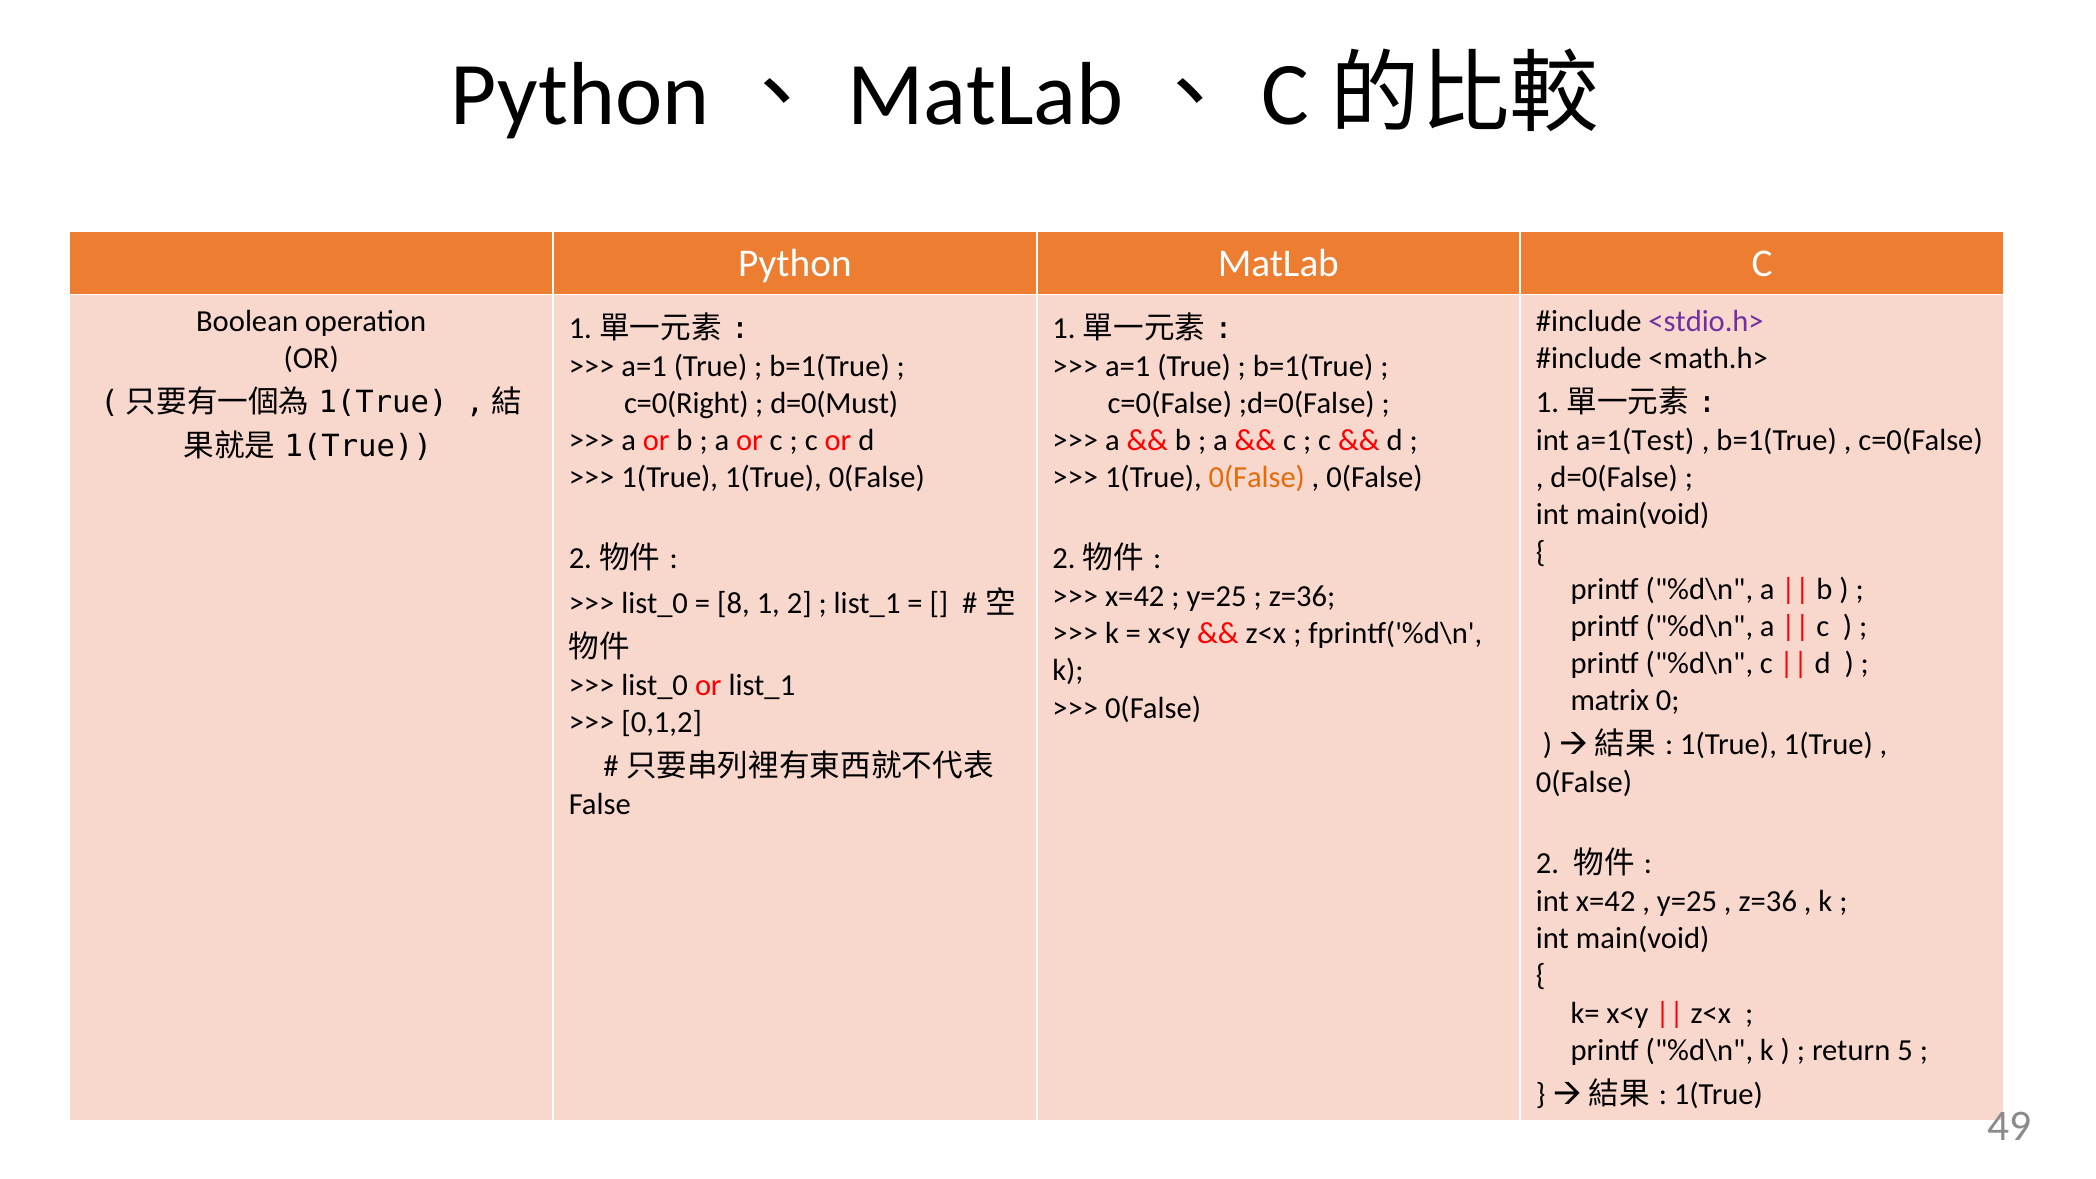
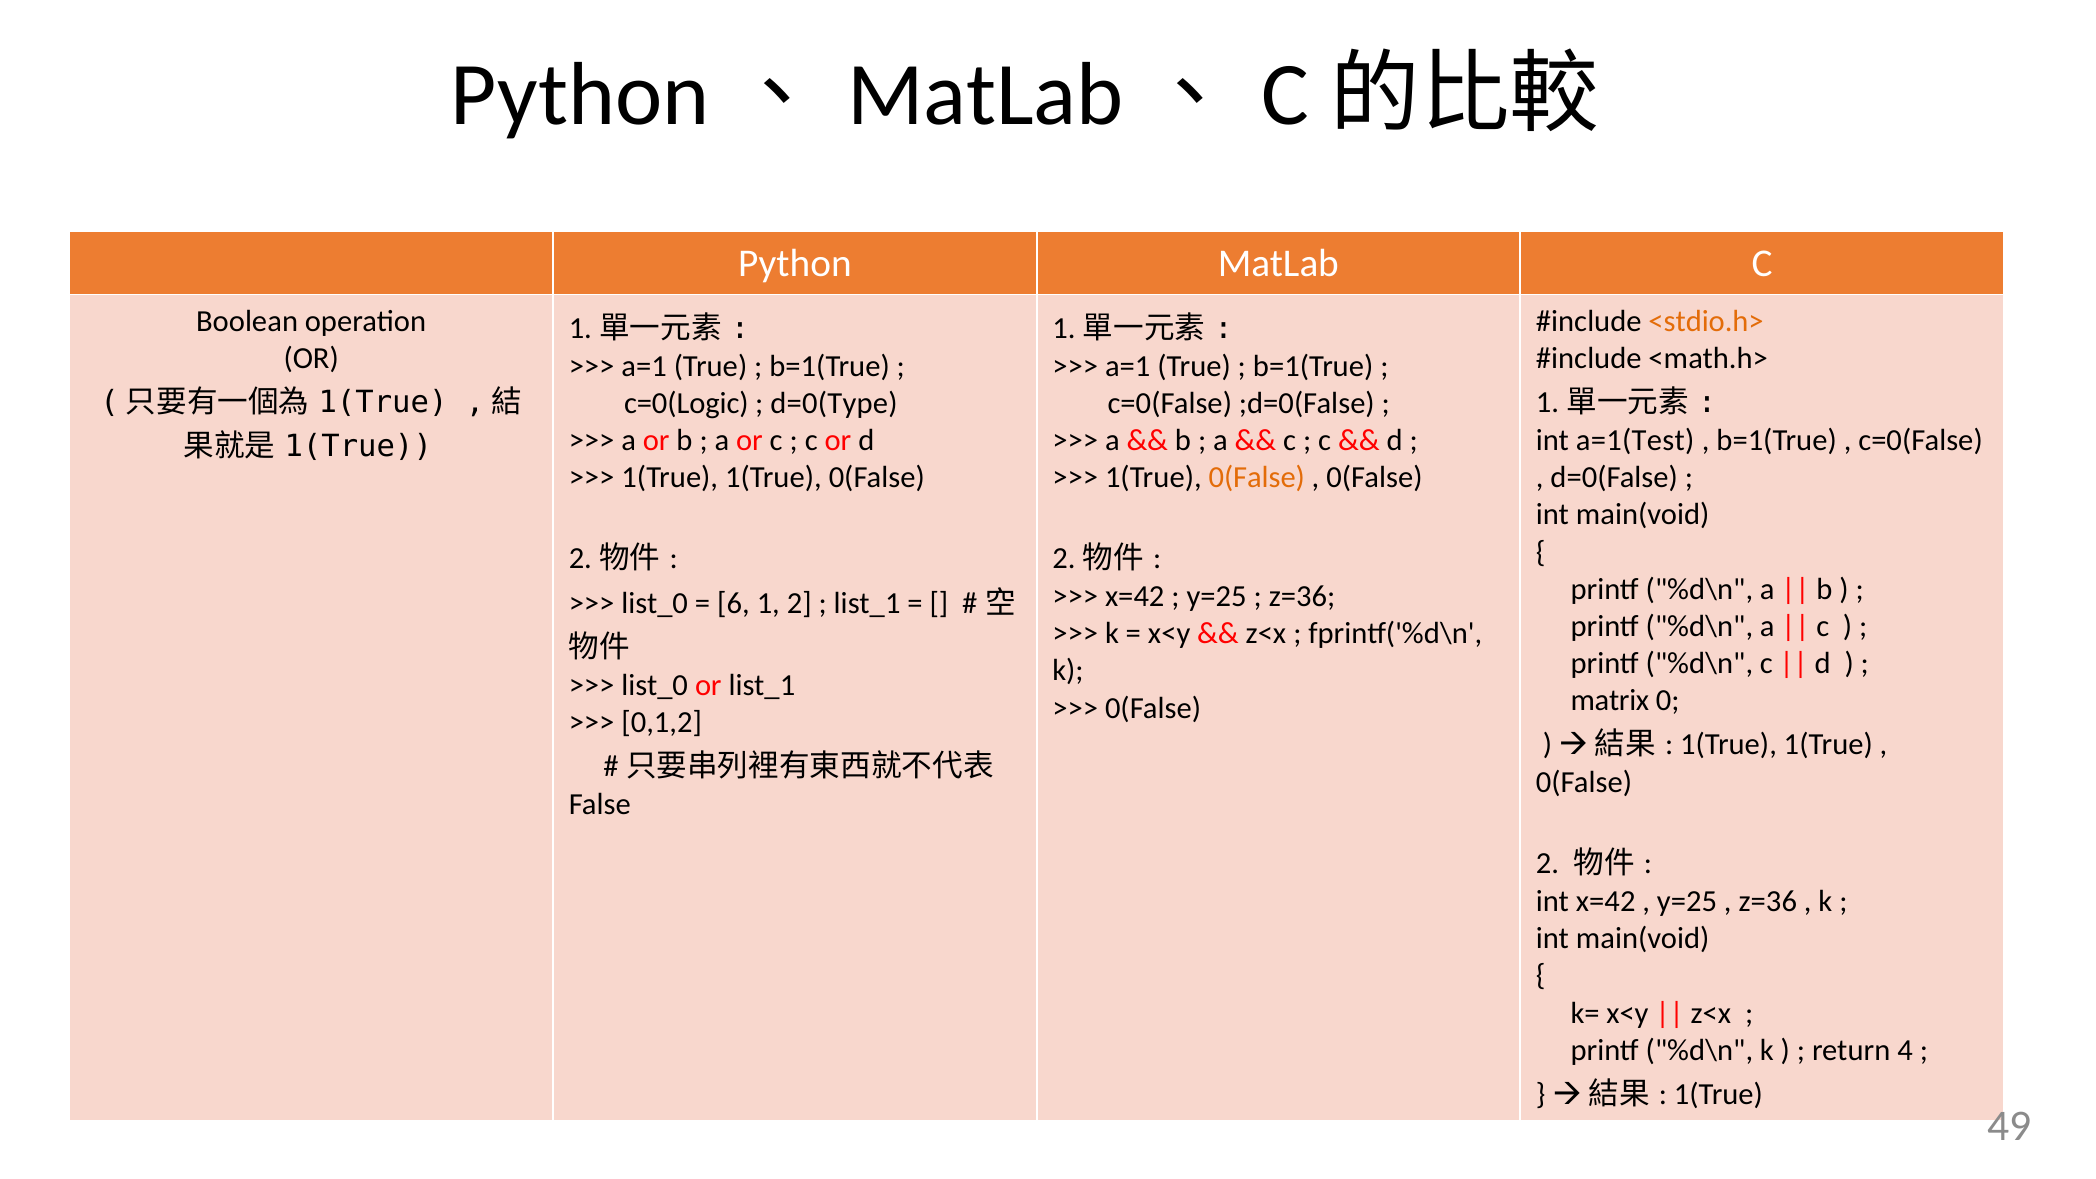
<stdio.h> colour: purple -> orange
c=0(Right: c=0(Right -> c=0(Logic
d=0(Must: d=0(Must -> d=0(Type
8: 8 -> 6
5: 5 -> 4
